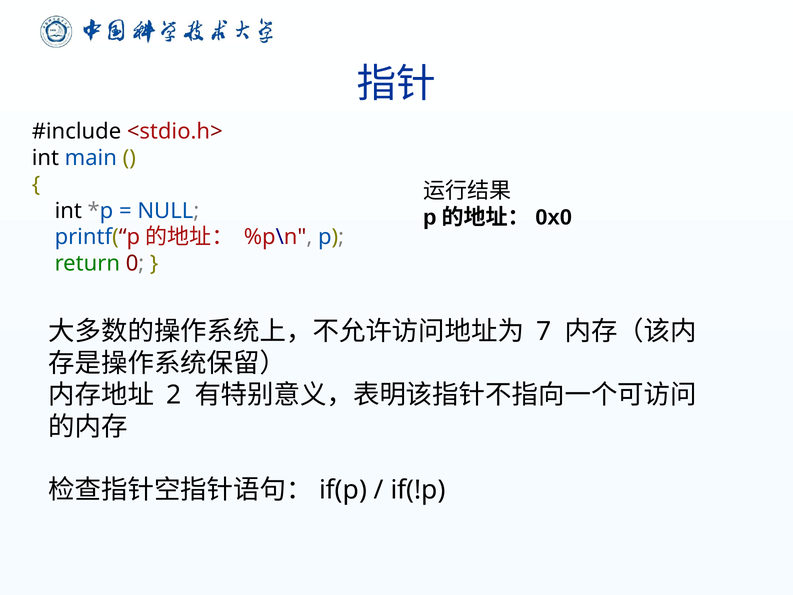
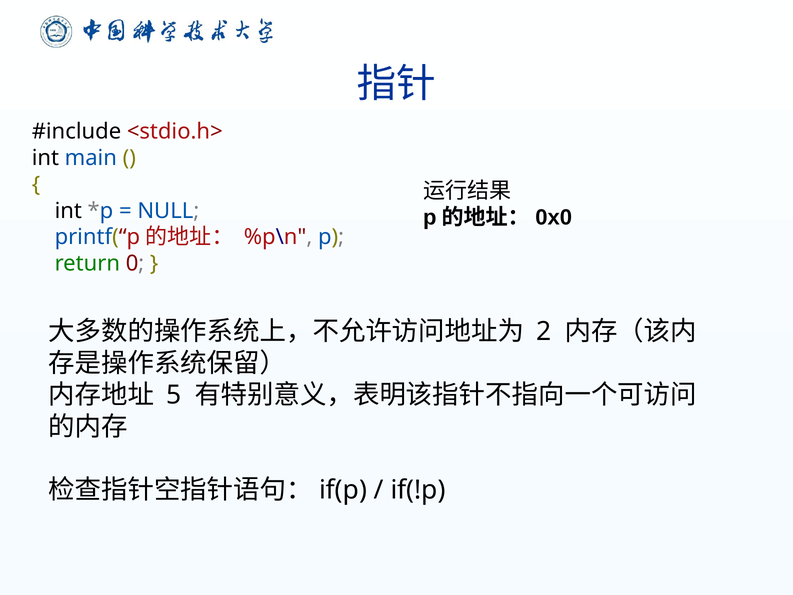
7: 7 -> 2
2: 2 -> 5
